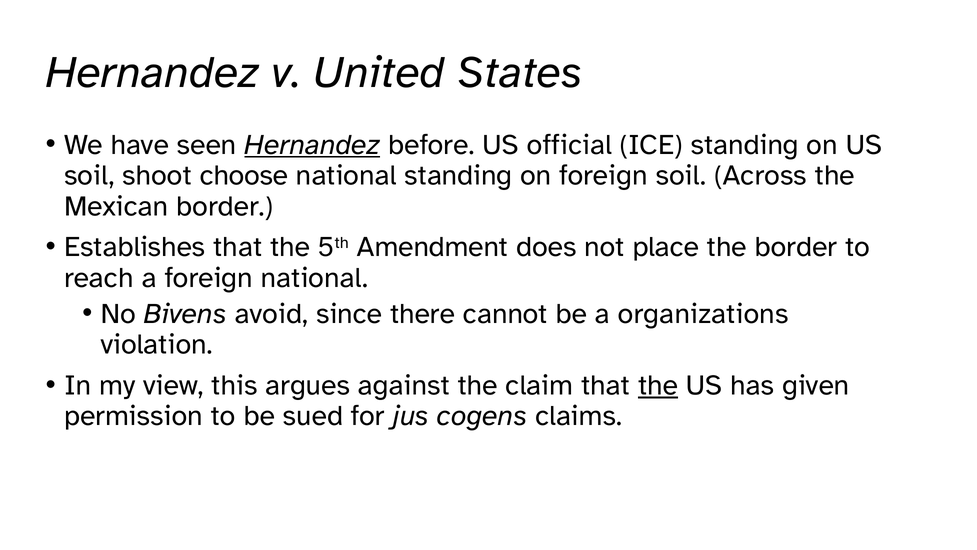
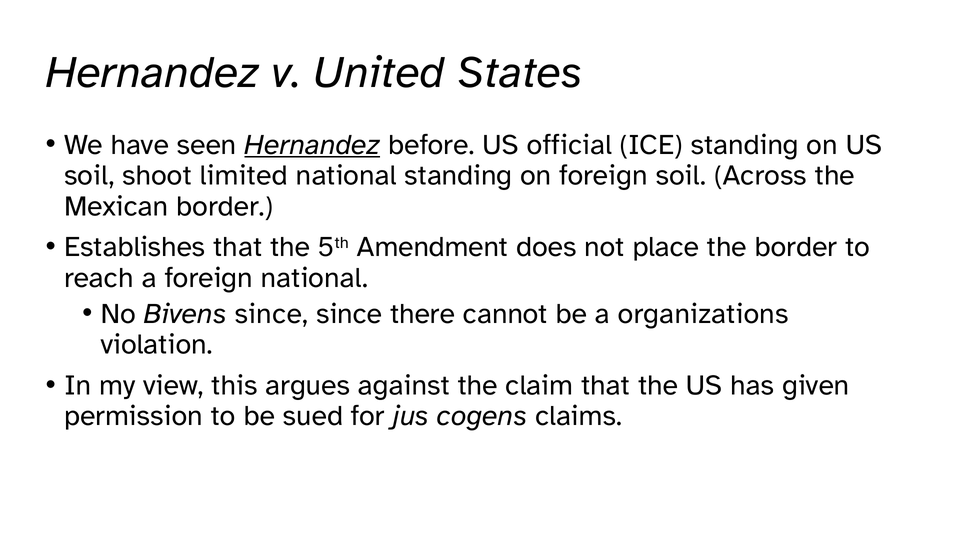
choose: choose -> limited
Bivens avoid: avoid -> since
the at (658, 385) underline: present -> none
